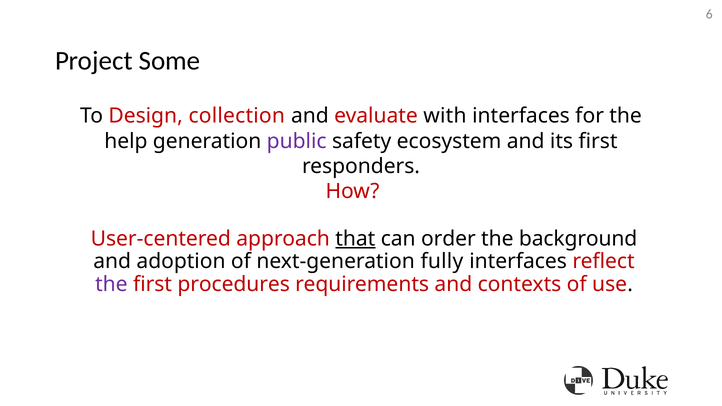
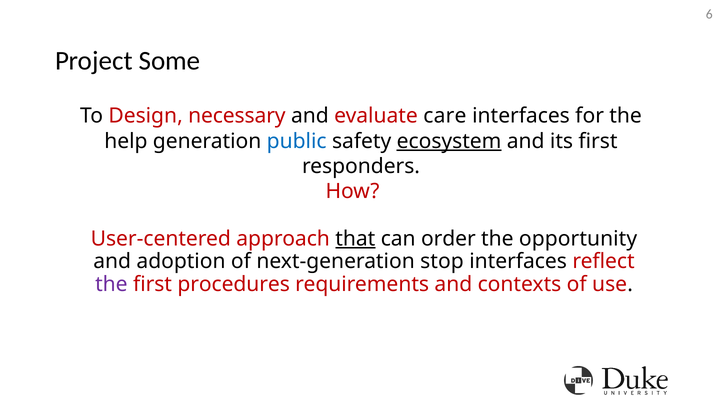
collection: collection -> necessary
with: with -> care
public colour: purple -> blue
ecosystem underline: none -> present
background: background -> opportunity
fully: fully -> stop
